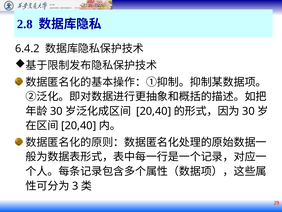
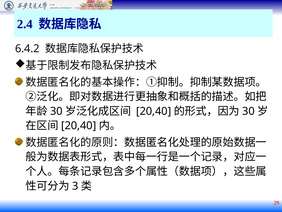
2.8: 2.8 -> 2.4
